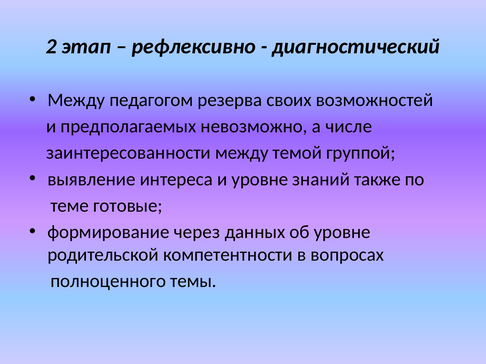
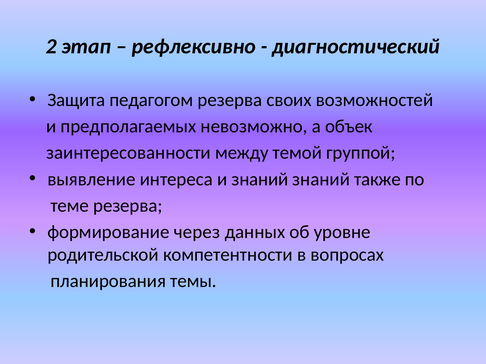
Между at (76, 100): Между -> Защита
числе: числе -> объек
и уровне: уровне -> знаний
теме готовые: готовые -> резерва
полноценного: полноценного -> планирования
